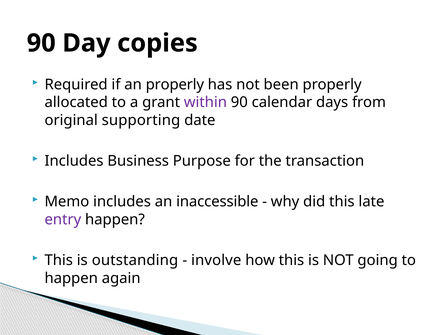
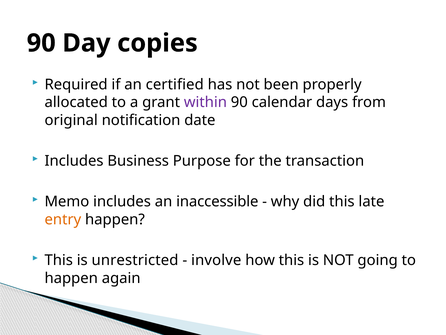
an properly: properly -> certified
supporting: supporting -> notification
entry colour: purple -> orange
outstanding: outstanding -> unrestricted
